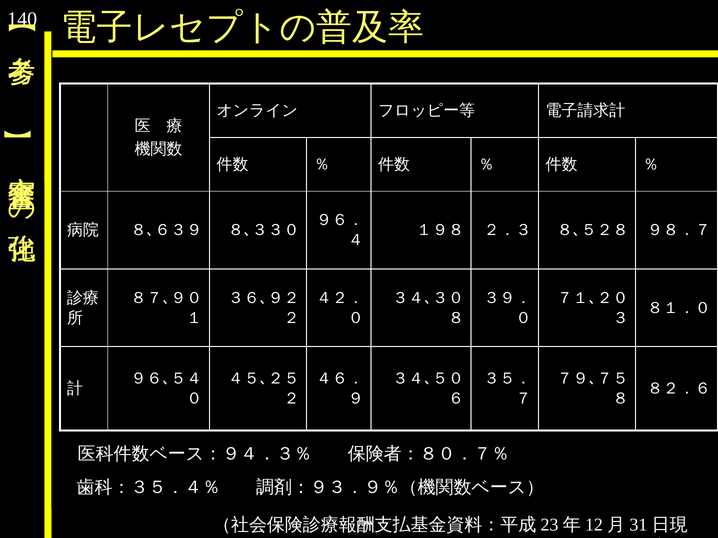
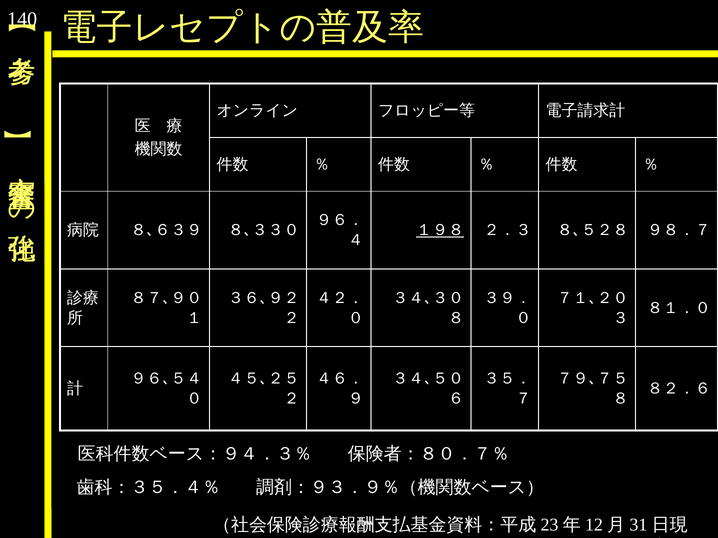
１９８ underline: none -> present
